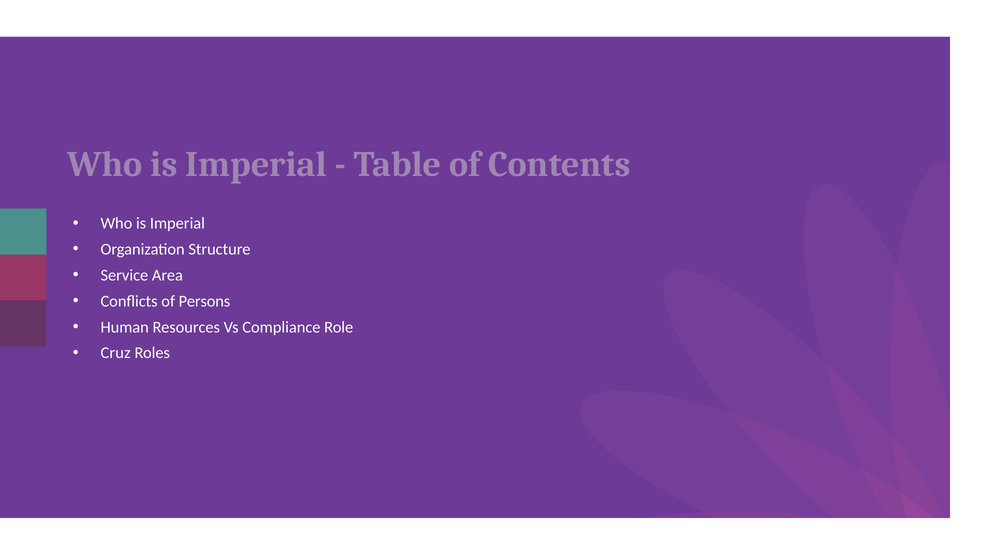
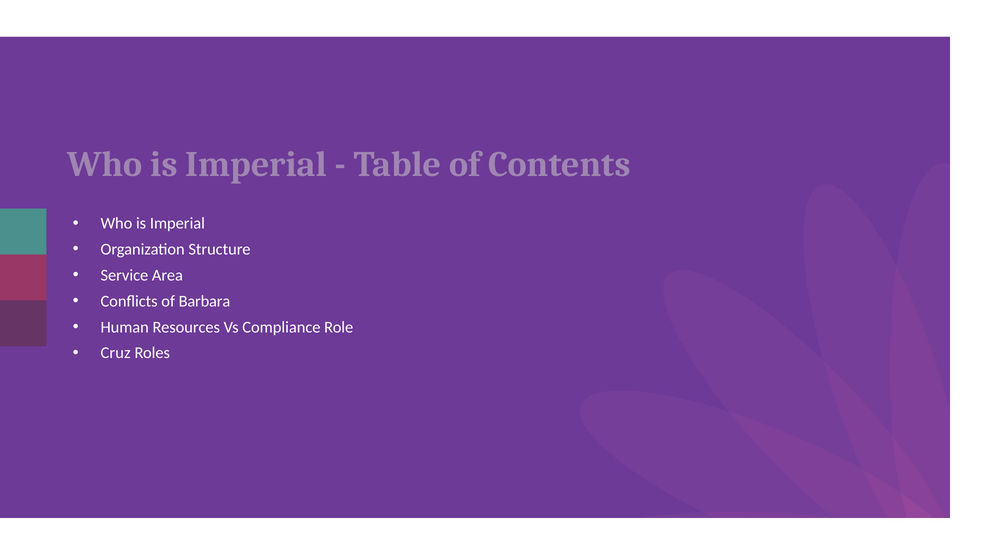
Persons: Persons -> Barbara
